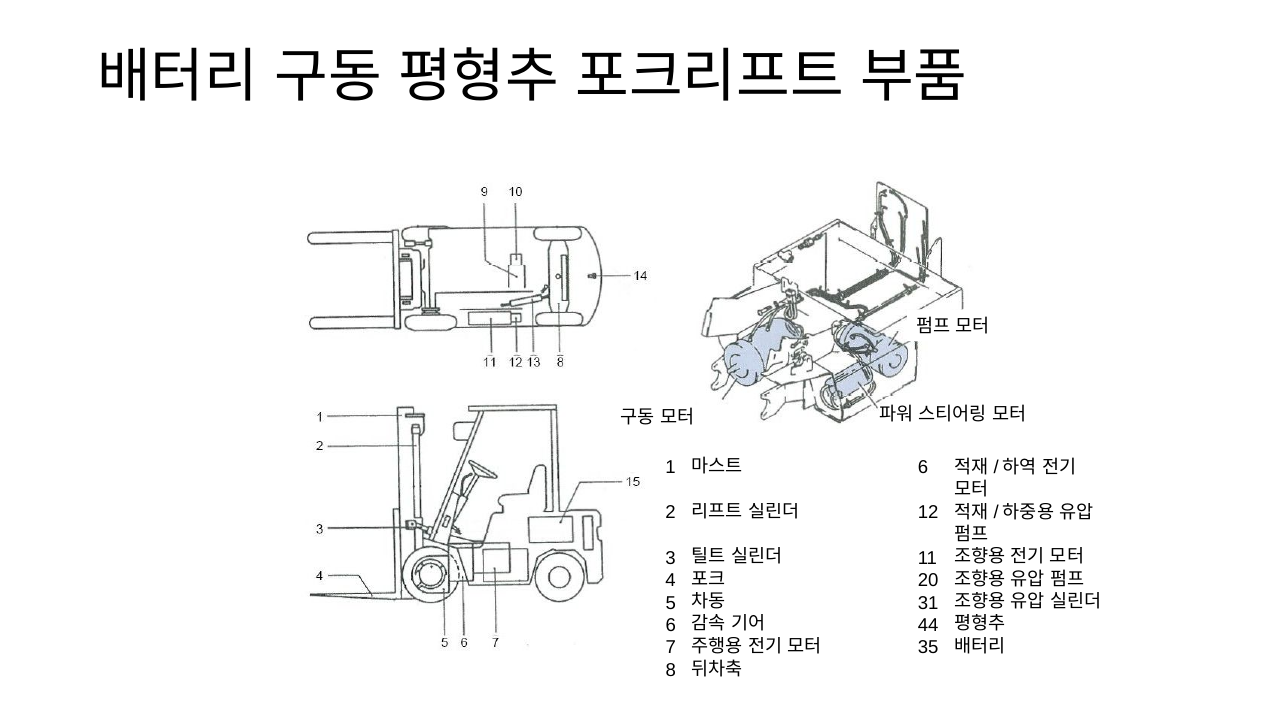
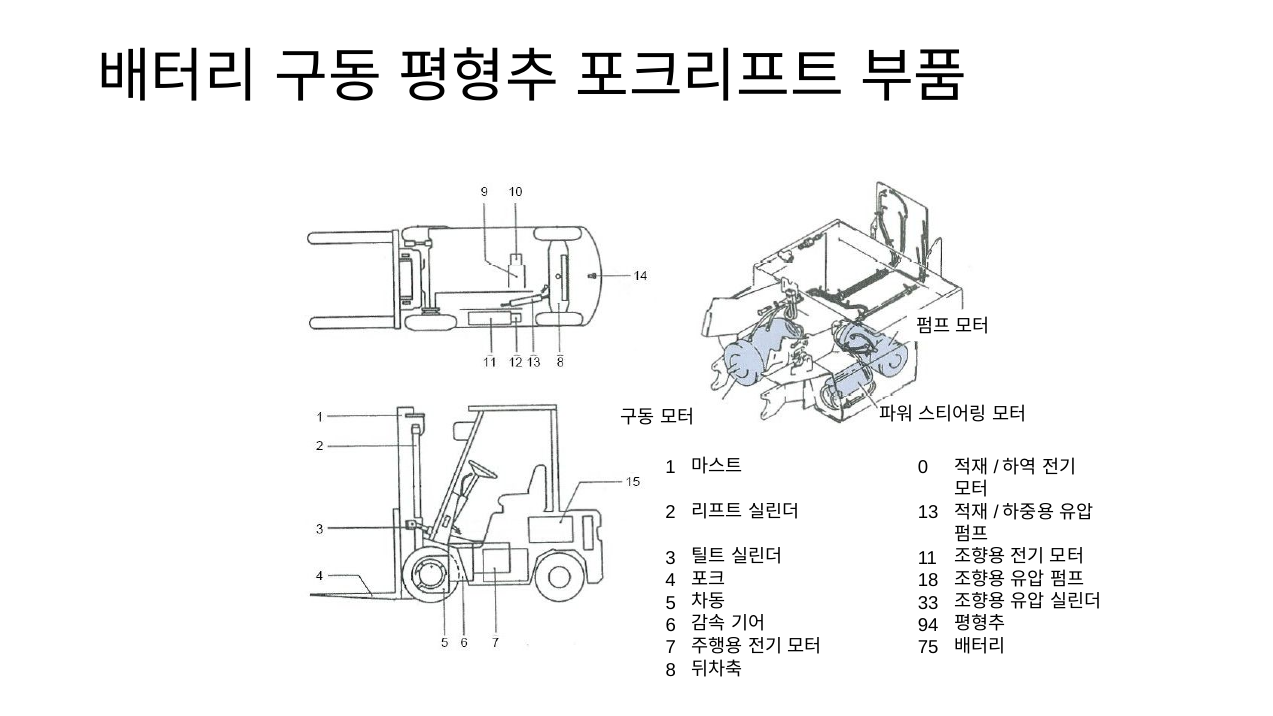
6 at (923, 468): 6 -> 0
12: 12 -> 13
20: 20 -> 18
31: 31 -> 33
44: 44 -> 94
35: 35 -> 75
